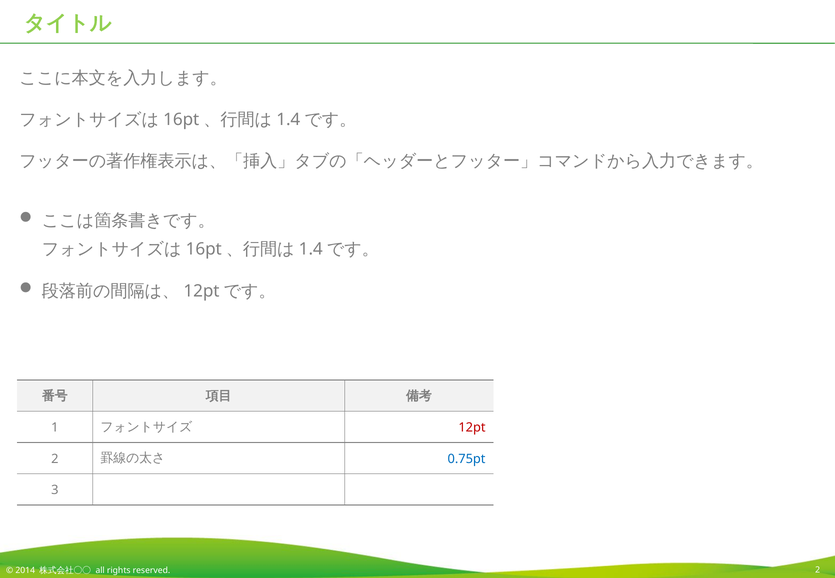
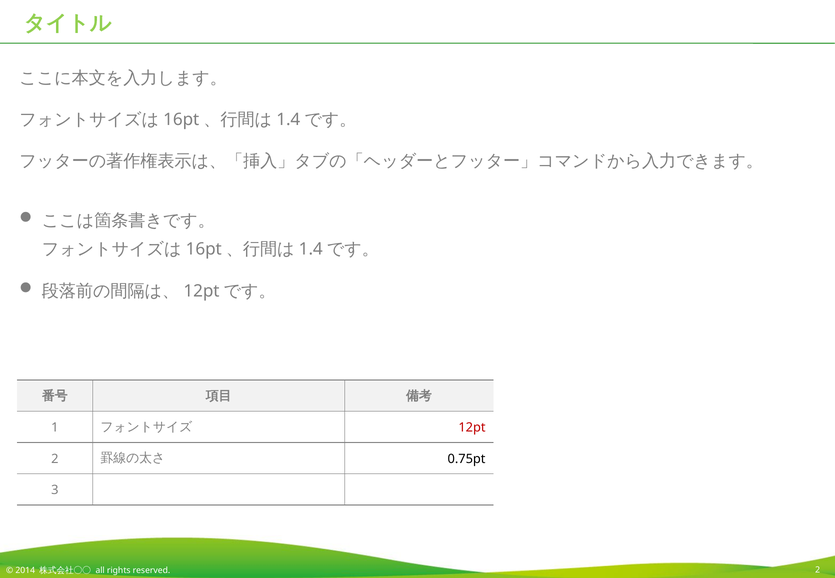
0.75pt colour: blue -> black
